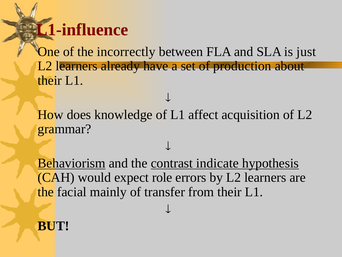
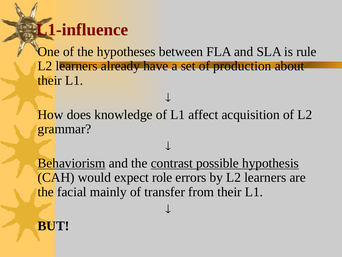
incorrectly: incorrectly -> hypotheses
just: just -> rule
indicate: indicate -> possible
